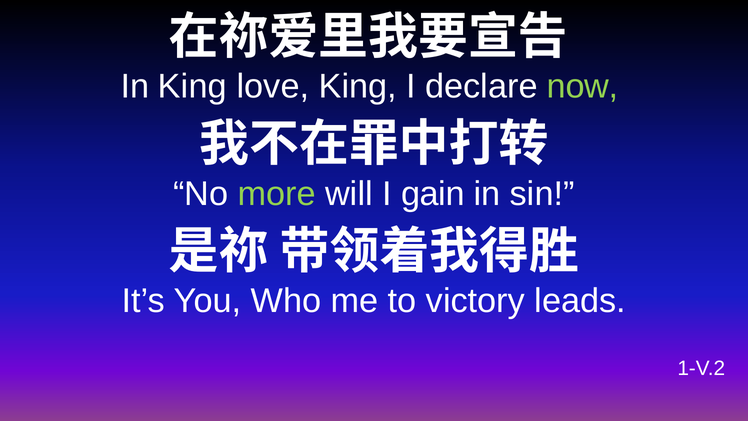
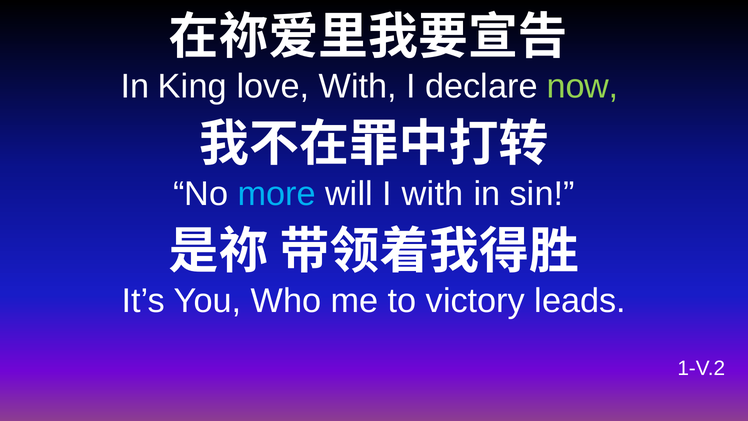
love King: King -> With
more colour: light green -> light blue
I gain: gain -> with
